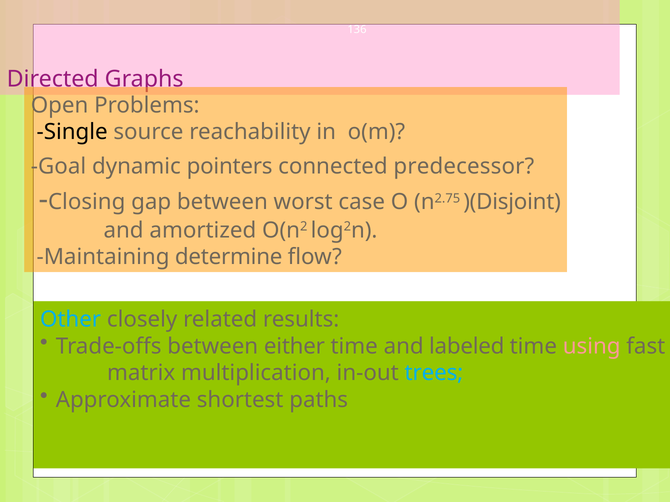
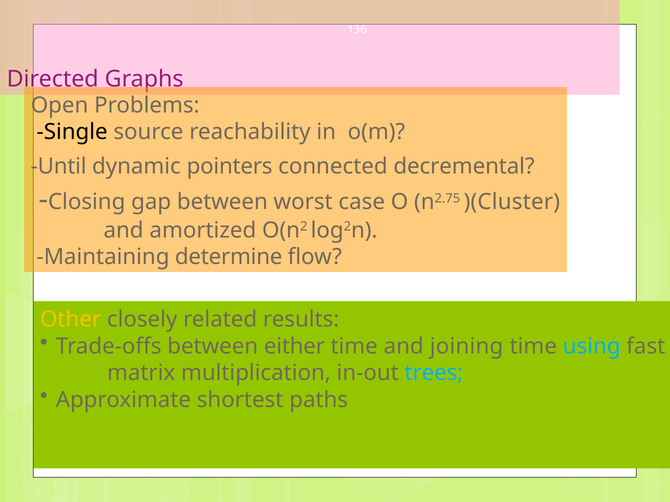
Goal: Goal -> Until
predecessor: predecessor -> decremental
)(Disjoint: )(Disjoint -> )(Cluster
Other colour: light blue -> yellow
labeled: labeled -> joining
using colour: pink -> light blue
